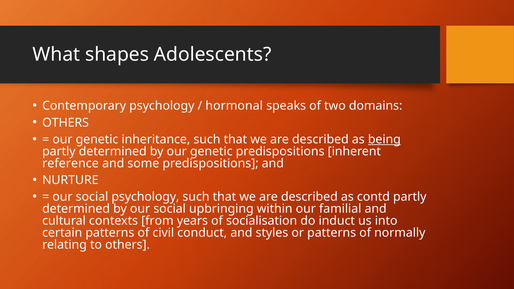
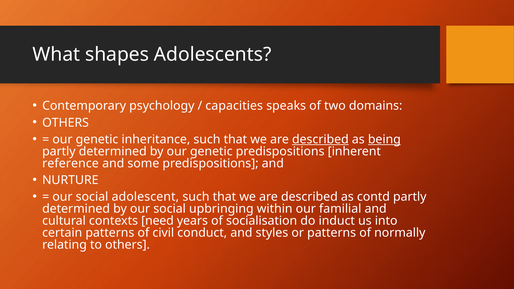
hormonal: hormonal -> capacities
described at (320, 139) underline: none -> present
social psychology: psychology -> adolescent
from: from -> need
